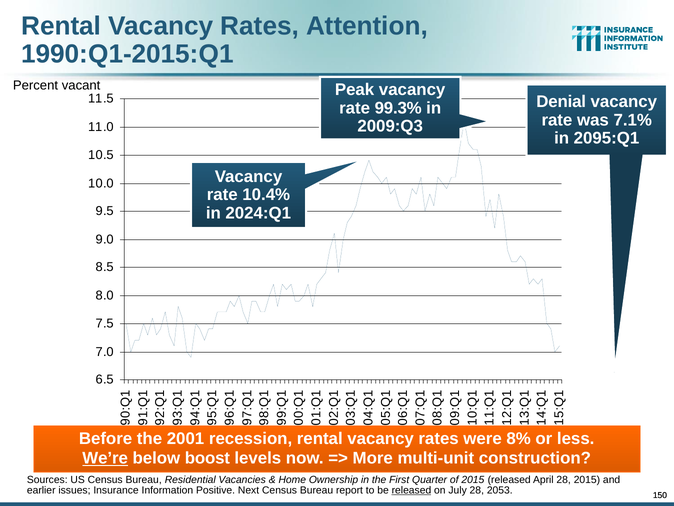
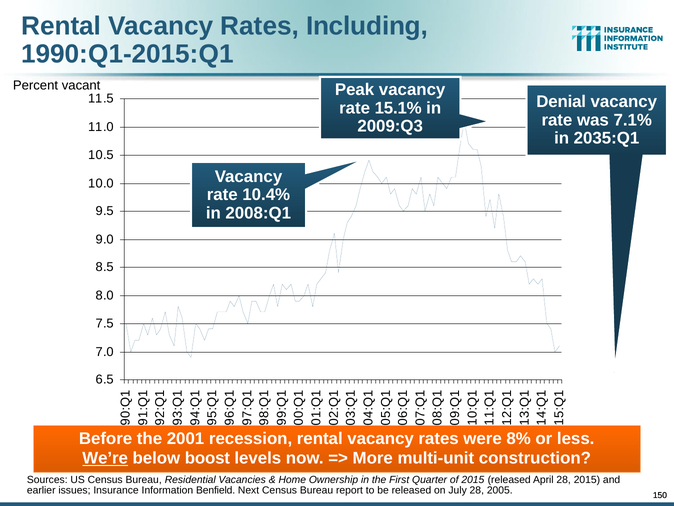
Attention: Attention -> Including
99.3%: 99.3% -> 15.1%
2095:Q1: 2095:Q1 -> 2035:Q1
2024:Q1: 2024:Q1 -> 2008:Q1
Positive: Positive -> Benfield
released at (411, 490) underline: present -> none
2053: 2053 -> 2005
